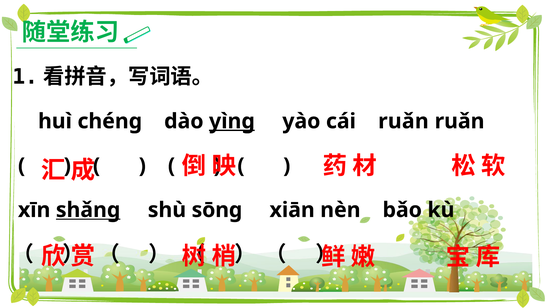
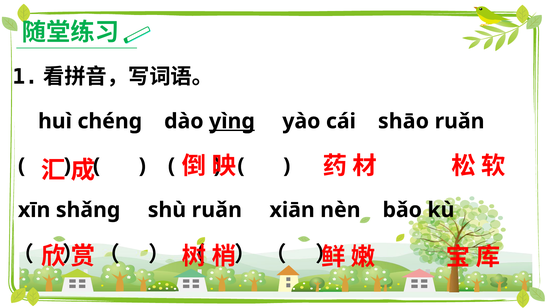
cái ruǎn: ruǎn -> shāo
shǎnɡ underline: present -> none
shù sōnɡ: sōnɡ -> ruǎn
